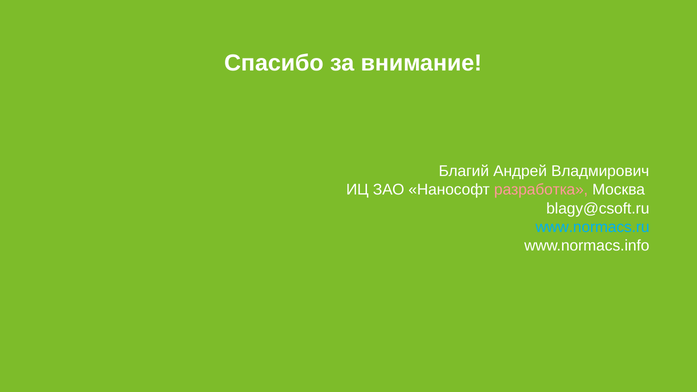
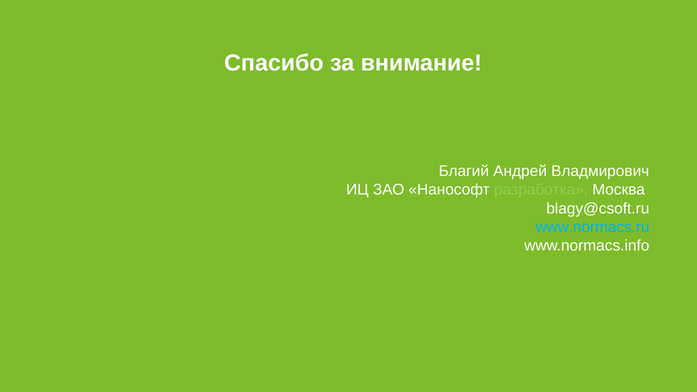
разработка colour: pink -> light green
